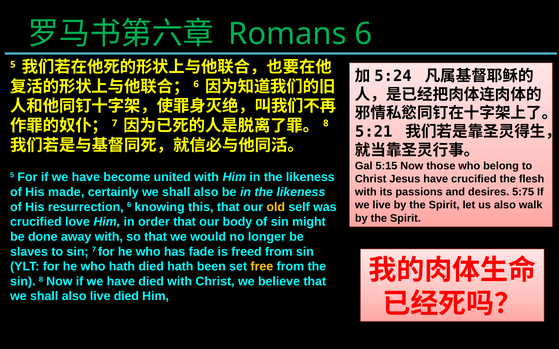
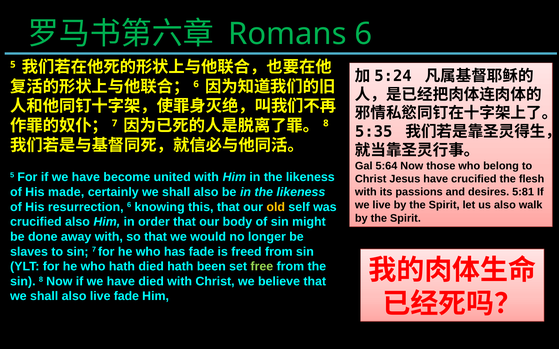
5:21: 5:21 -> 5:35
5:15: 5:15 -> 5:64
5:75: 5:75 -> 5:81
crucified love: love -> also
free colour: yellow -> light green
live died: died -> fade
